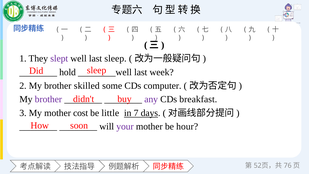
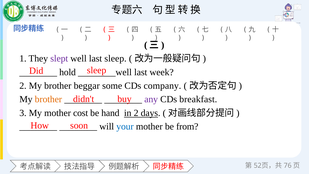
skilled: skilled -> beggar
computer: computer -> company
brother at (48, 99) colour: purple -> orange
little: little -> hand
in 7: 7 -> 2
your colour: purple -> blue
hour: hour -> from
